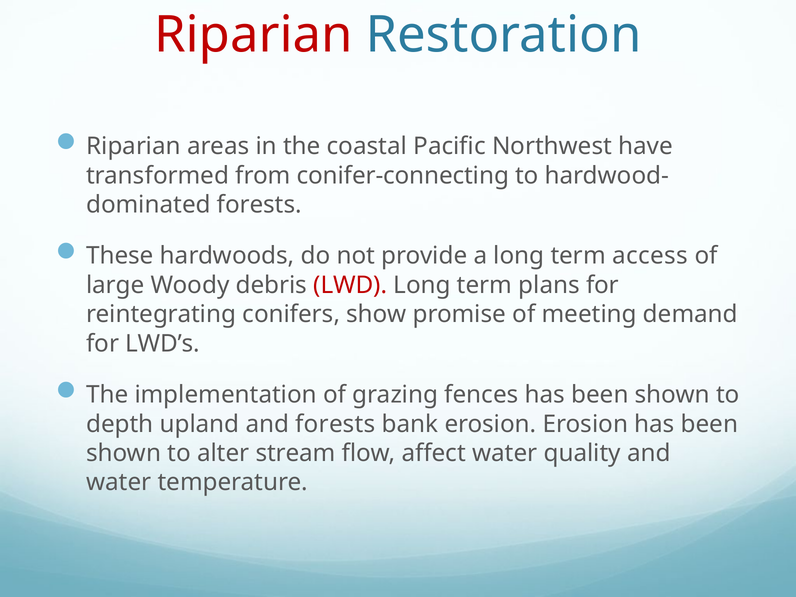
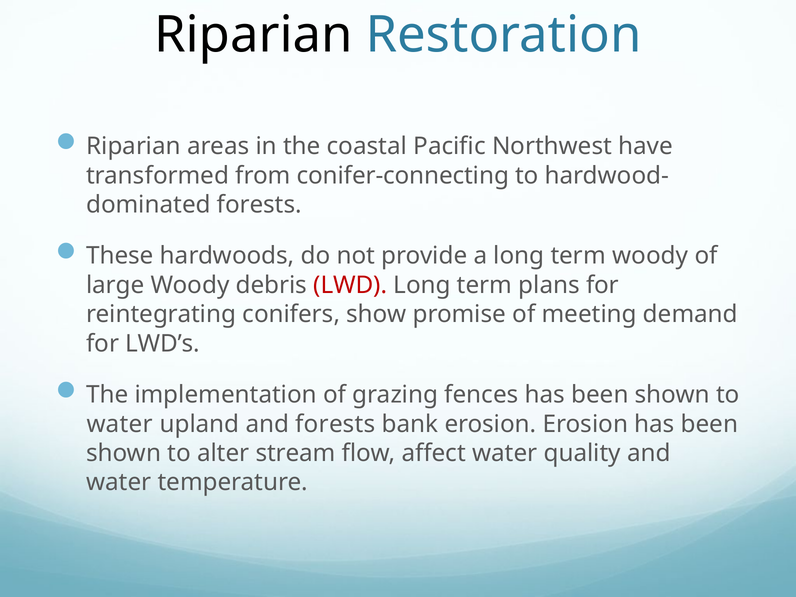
Riparian at (253, 35) colour: red -> black
term access: access -> woody
depth at (120, 424): depth -> water
